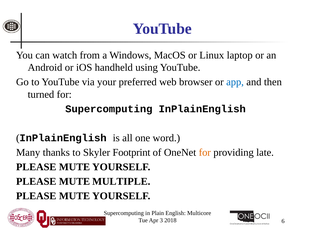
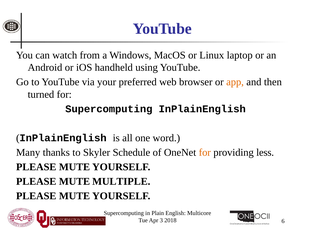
app colour: blue -> orange
Footprint: Footprint -> Schedule
late: late -> less
